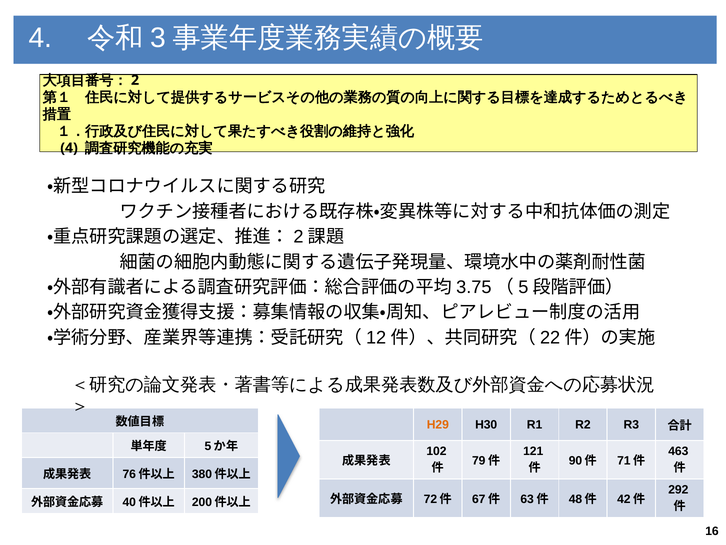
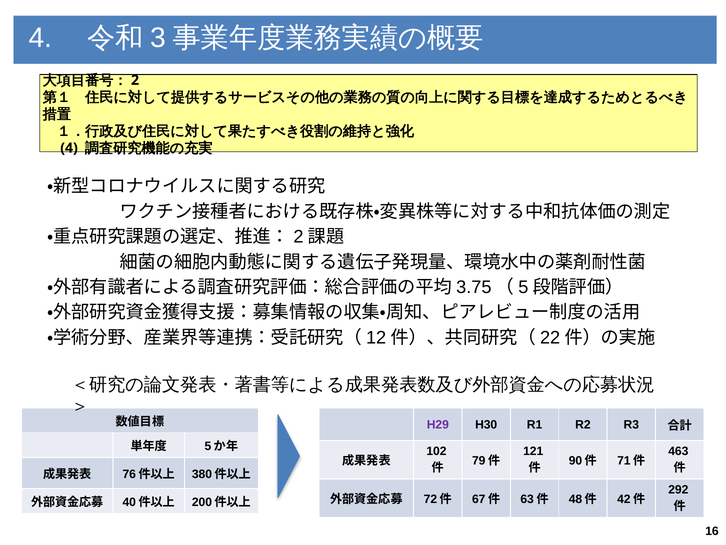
H29 colour: orange -> purple
